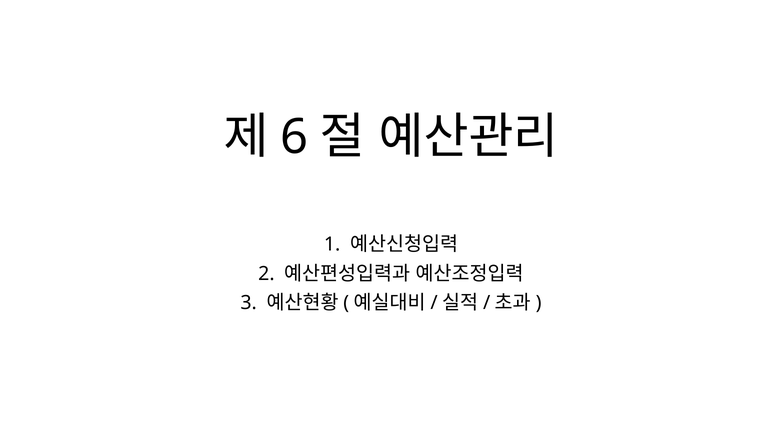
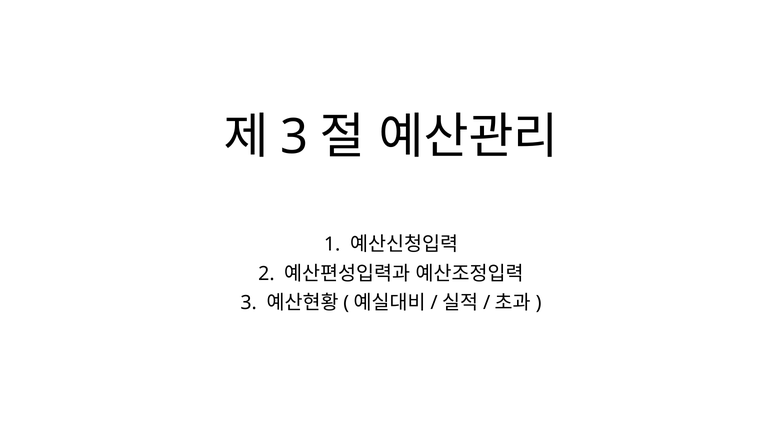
6 at (294, 137): 6 -> 3
